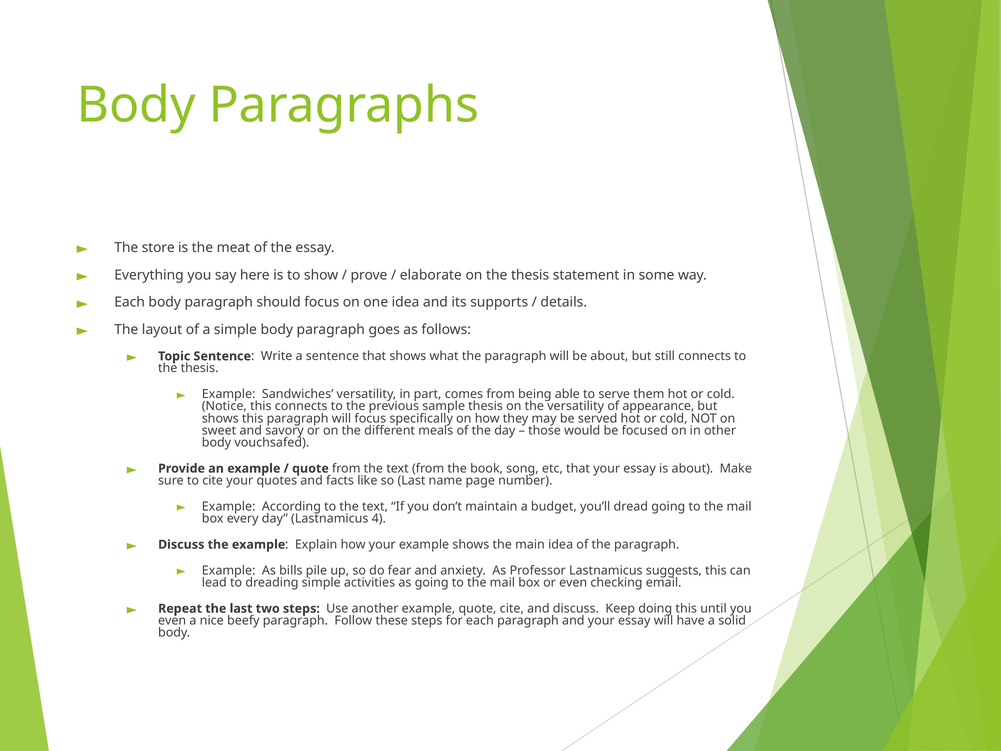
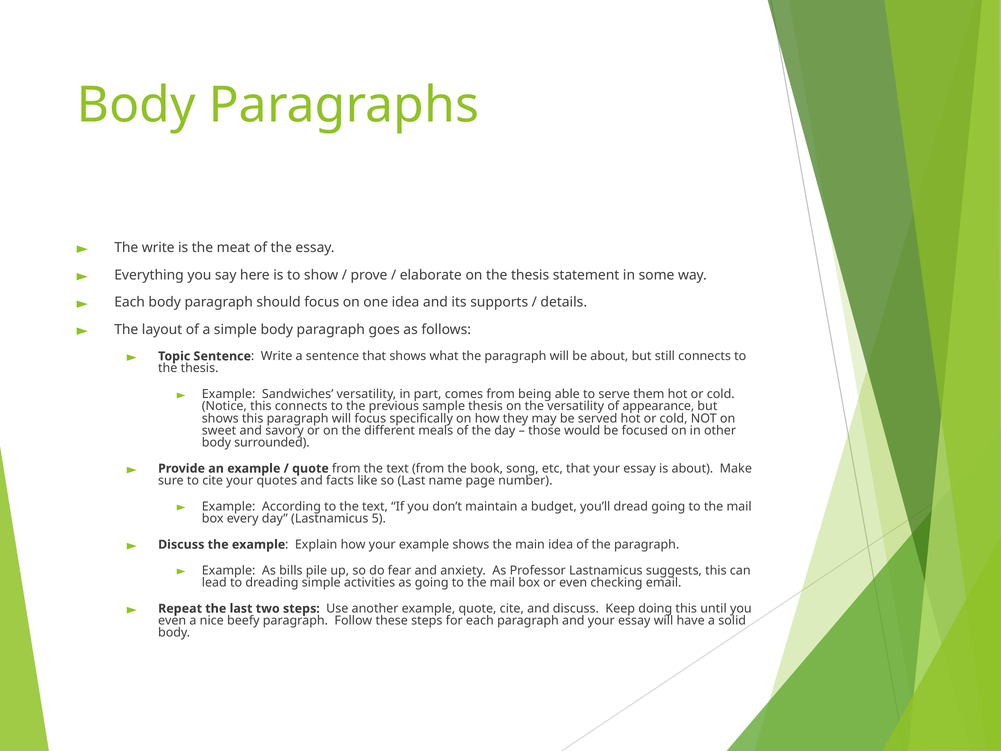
The store: store -> write
vouchsafed: vouchsafed -> surrounded
4: 4 -> 5
